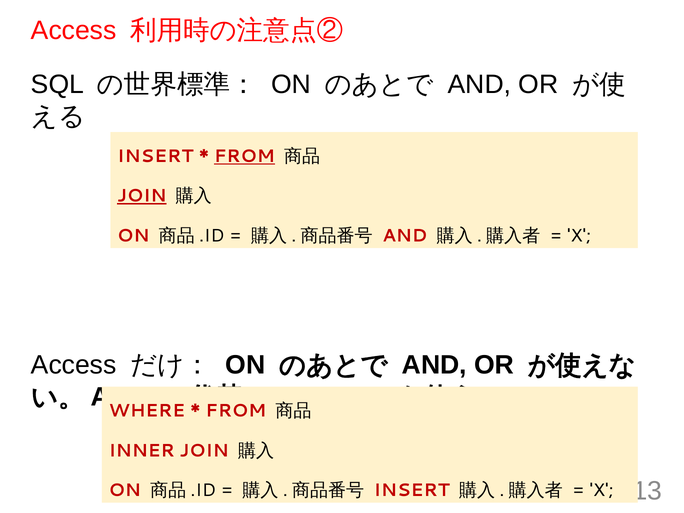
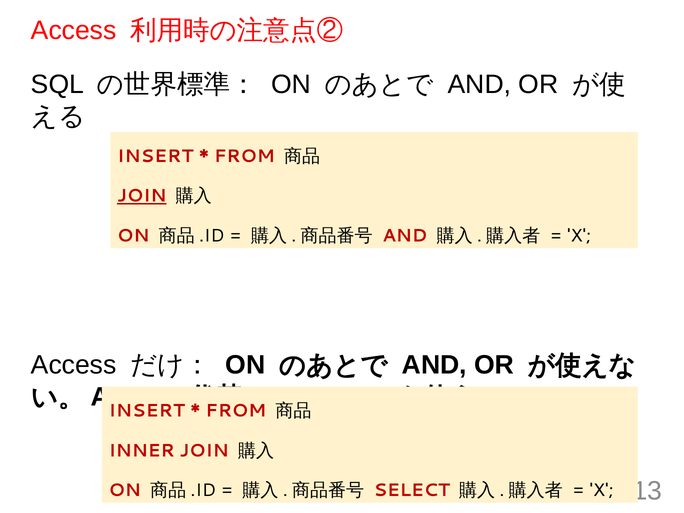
FROM at (244, 156) underline: present -> none
WHERE at (147, 411): WHERE -> INSERT
INSERT at (412, 490): INSERT -> SELECT
